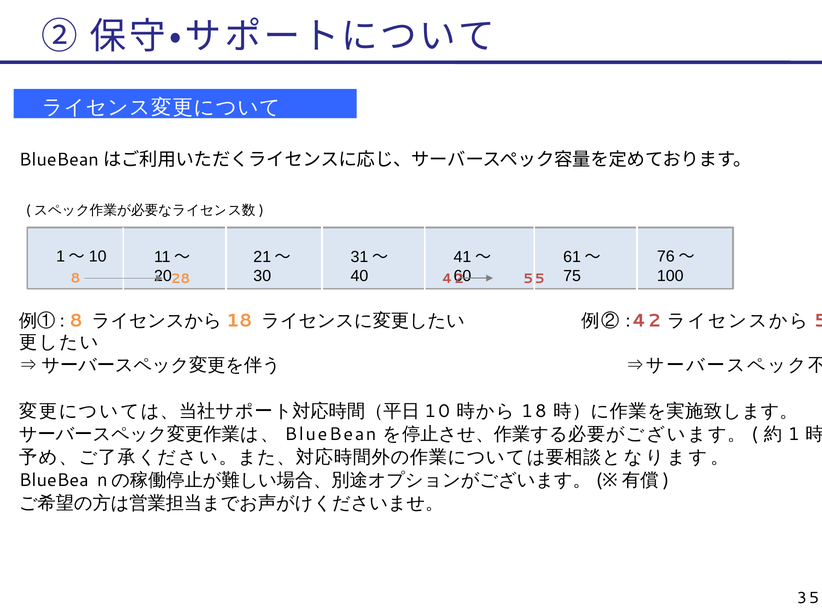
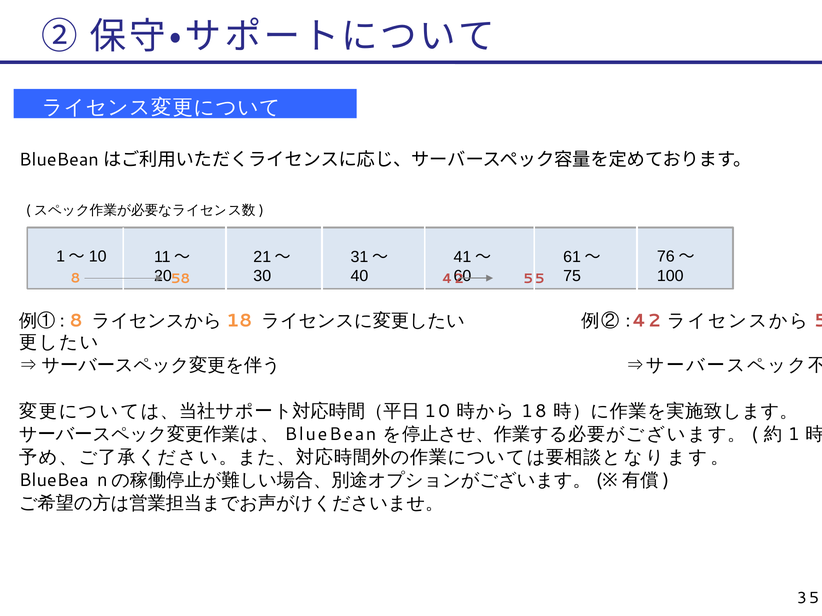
28: 28 -> 58
